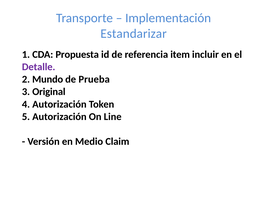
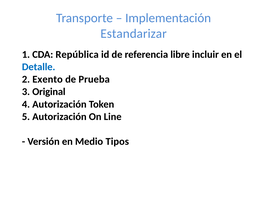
Propuesta: Propuesta -> República
item: item -> libre
Detalle colour: purple -> blue
Mundo: Mundo -> Exento
Claim: Claim -> Tipos
